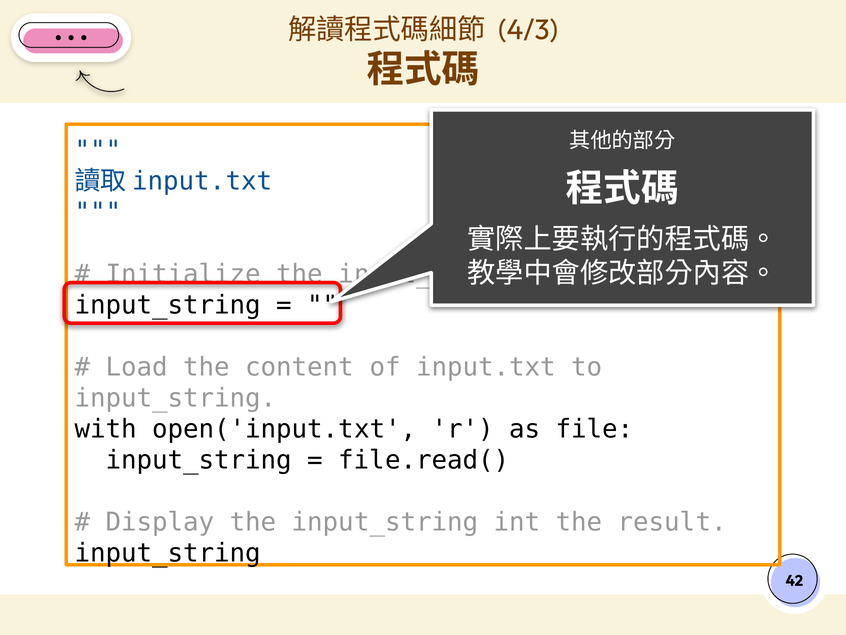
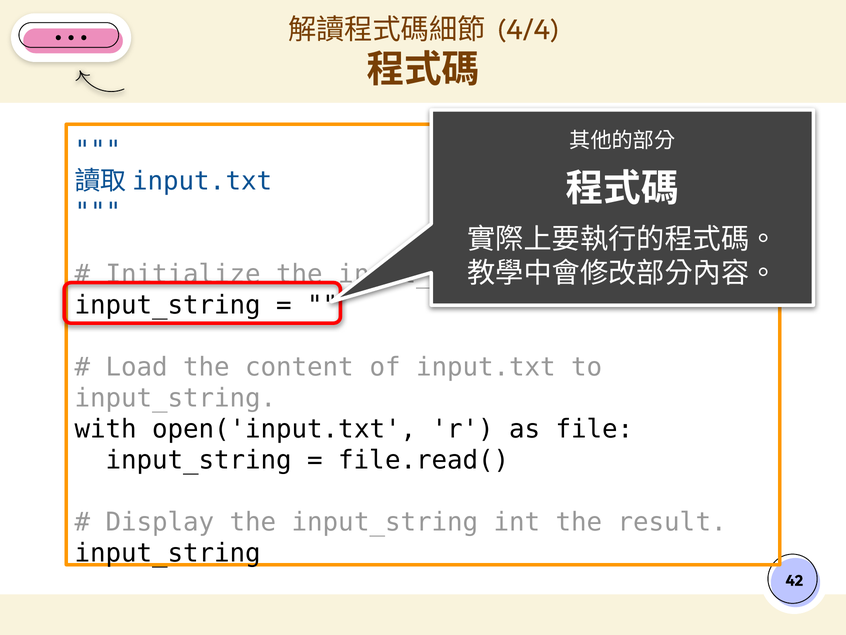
4/3: 4/3 -> 4/4
